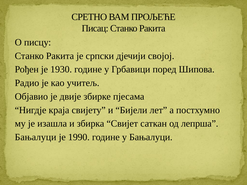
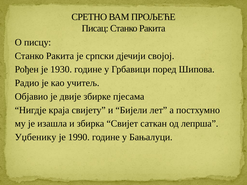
Бањалуци at (36, 137): Бањалуци -> Уџбенику
